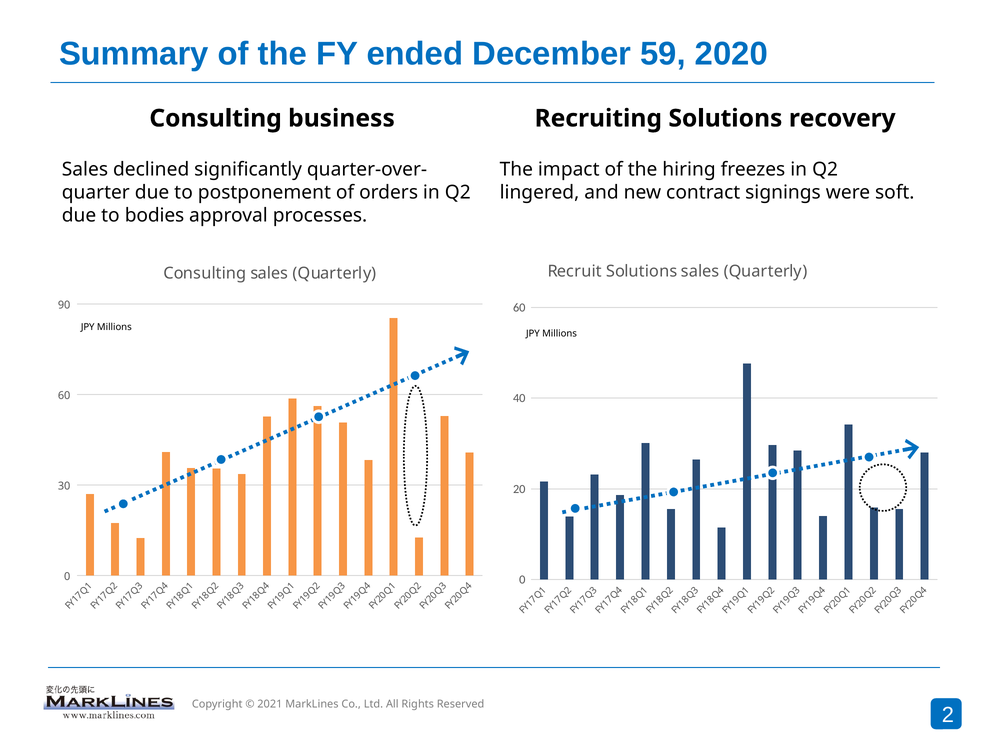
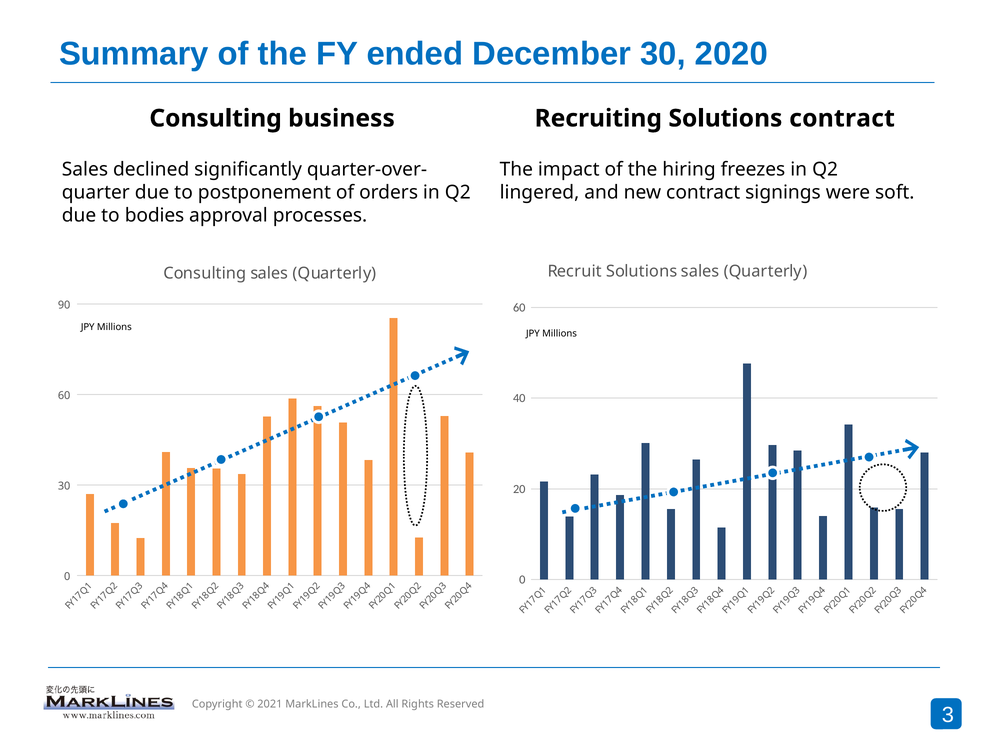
December 59: 59 -> 30
Solutions recovery: recovery -> contract
2 at (948, 715): 2 -> 3
